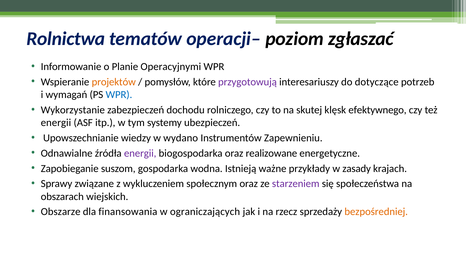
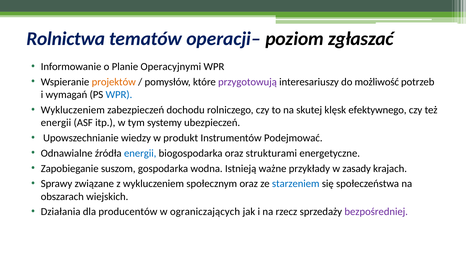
dotyczące: dotyczące -> możliwość
Wykorzystanie at (73, 110): Wykorzystanie -> Wykluczeniem
wydano: wydano -> produkt
Zapewnieniu: Zapewnieniu -> Podejmować
energii at (140, 153) colour: purple -> blue
realizowane: realizowane -> strukturami
starzeniem colour: purple -> blue
Obszarze: Obszarze -> Działania
finansowania: finansowania -> producentów
bezpośredniej colour: orange -> purple
